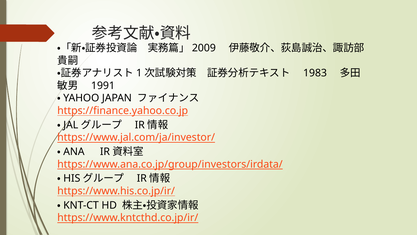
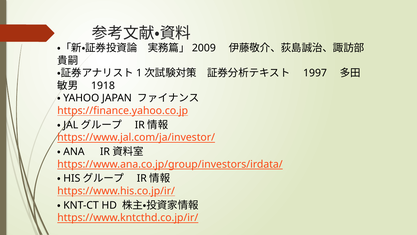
1983: 1983 -> 1997
1991: 1991 -> 1918
